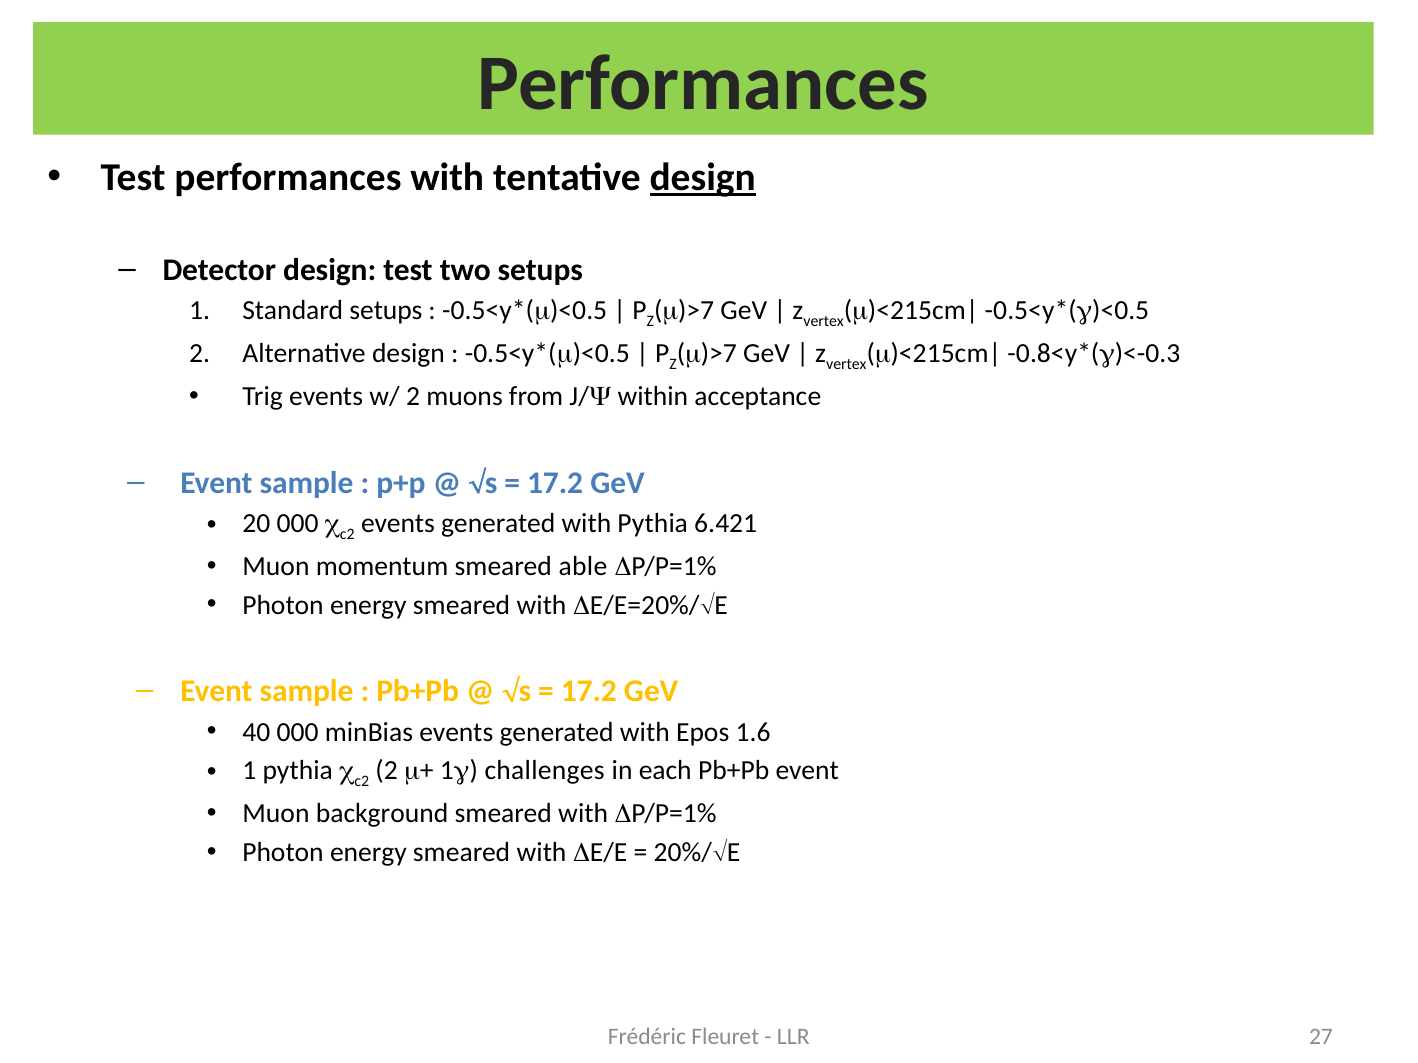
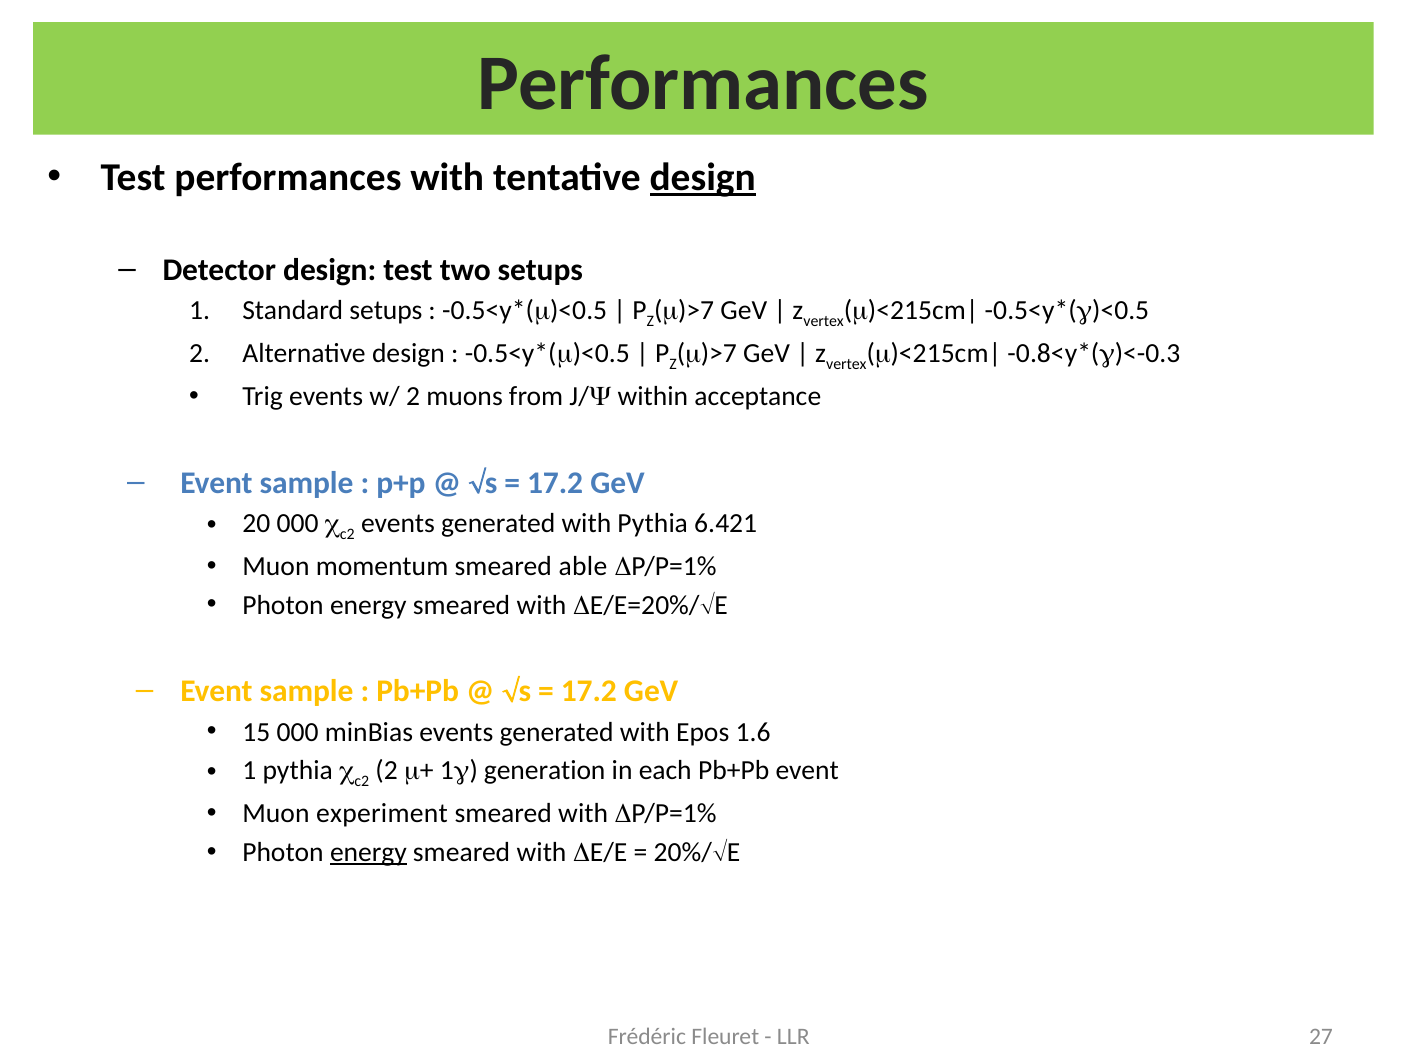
40: 40 -> 15
challenges: challenges -> generation
background: background -> experiment
energy at (368, 853) underline: none -> present
